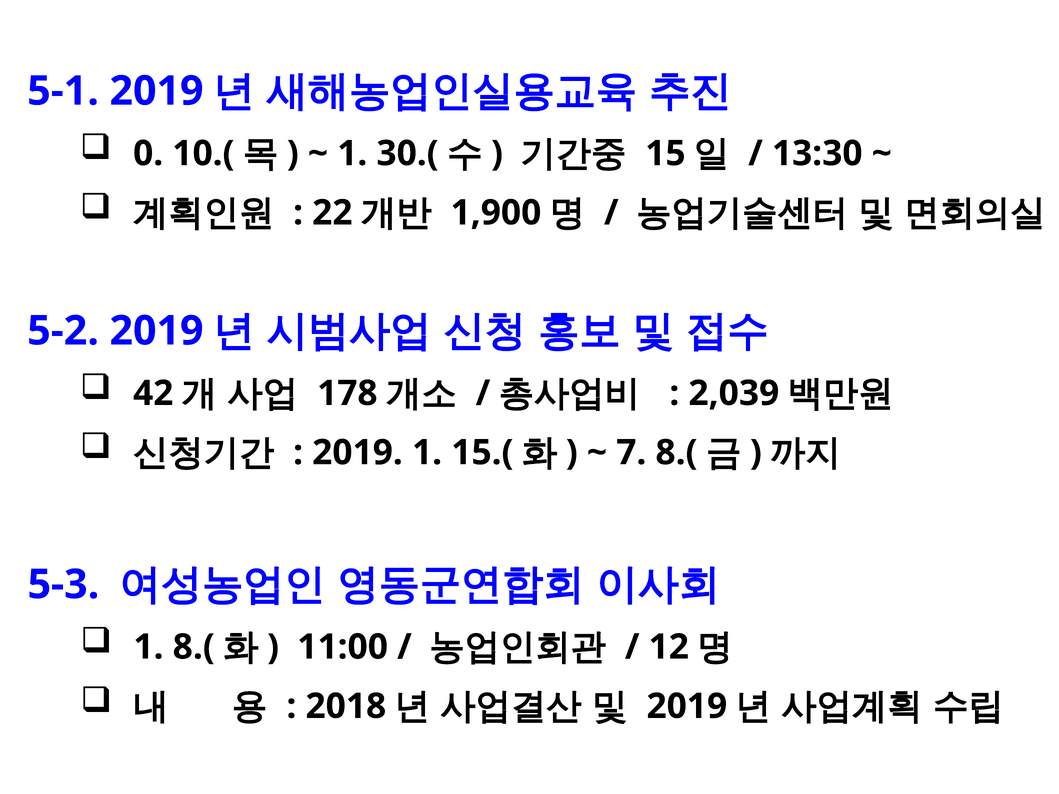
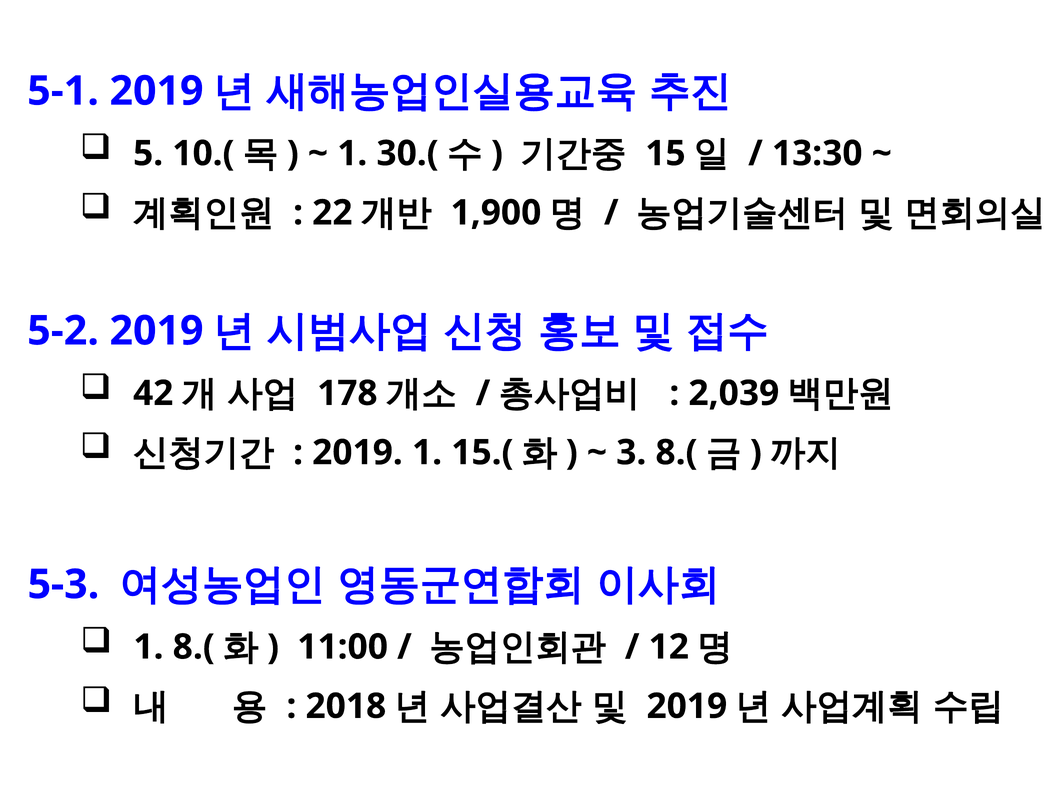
0: 0 -> 5
7: 7 -> 3
